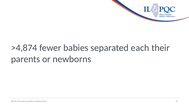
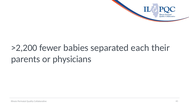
>4,874: >4,874 -> >2,200
newborns: newborns -> physicians
